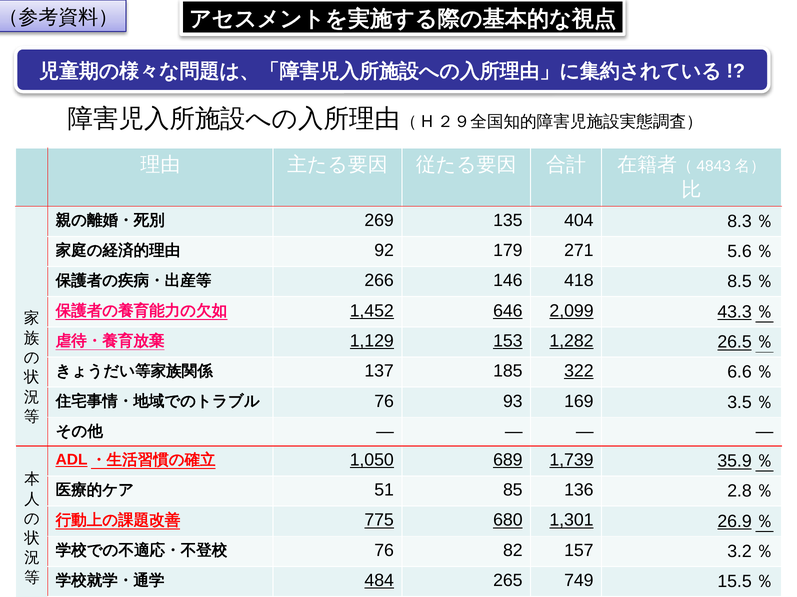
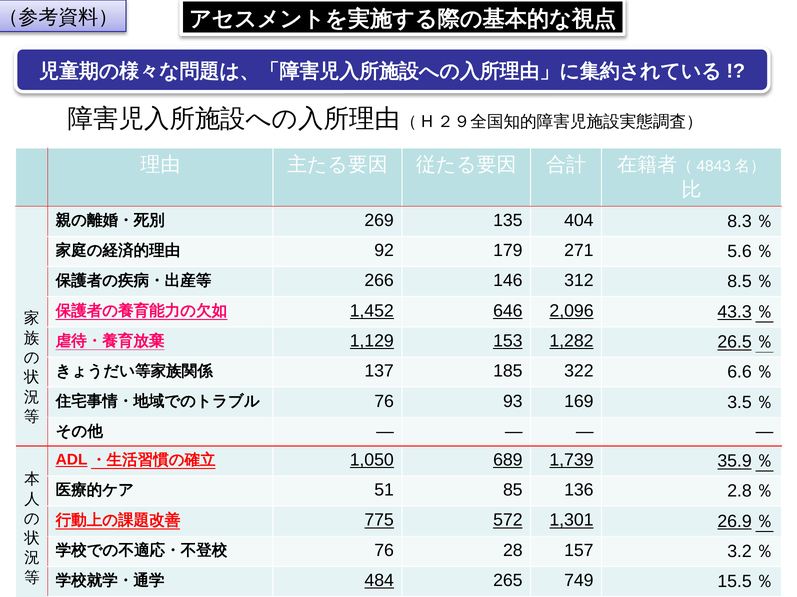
418: 418 -> 312
2,099: 2,099 -> 2,096
322 underline: present -> none
680: 680 -> 572
82: 82 -> 28
